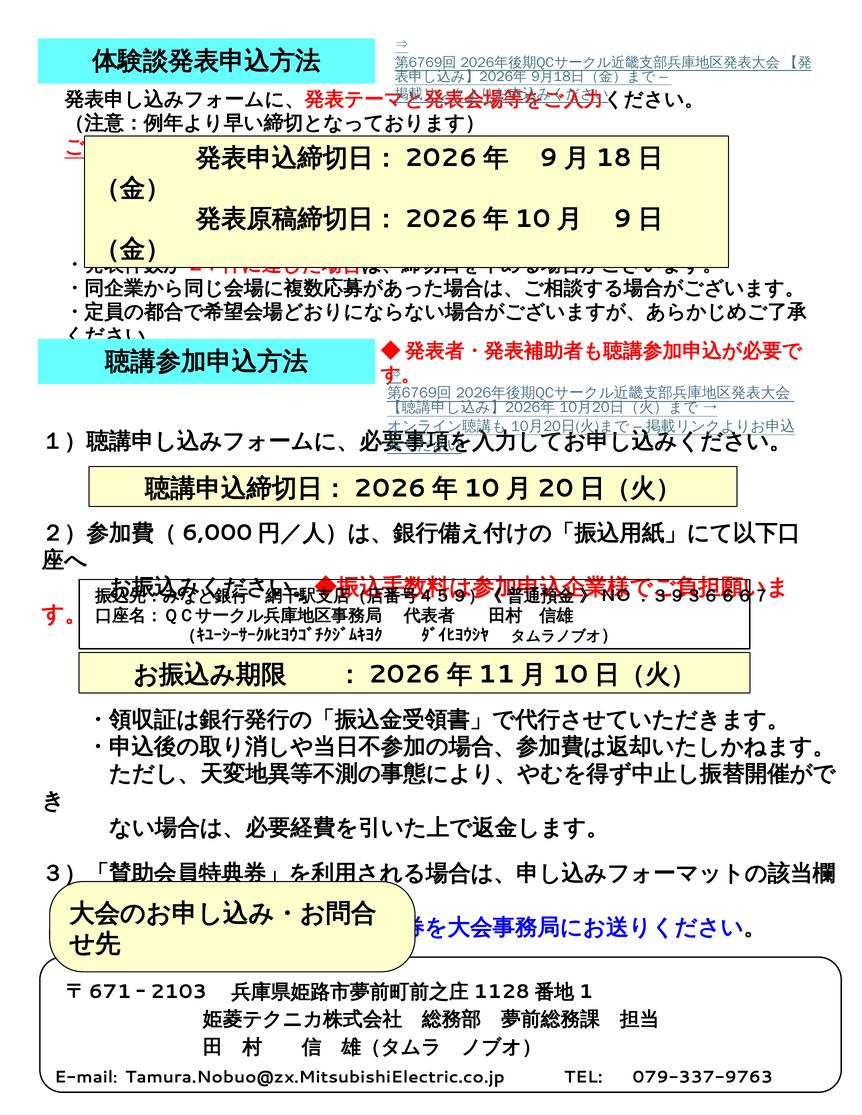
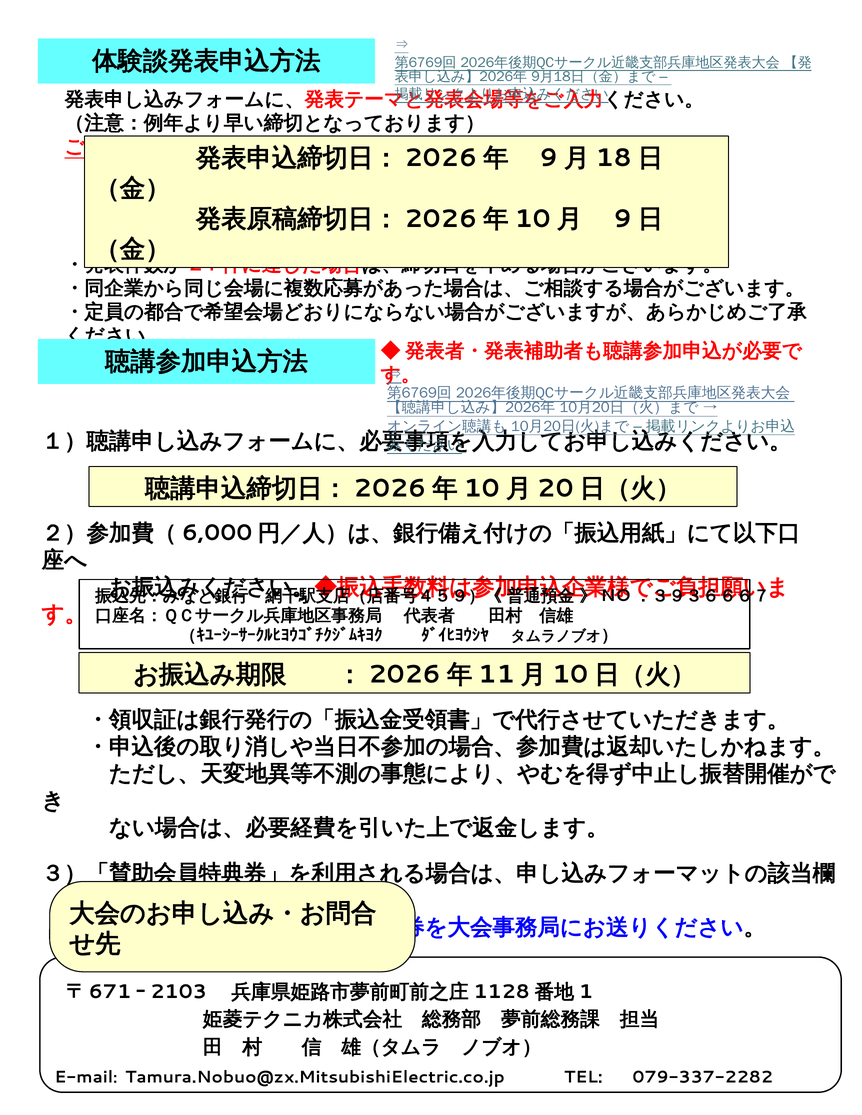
079-337-9763: 079-337-9763 -> 079-337-2282
